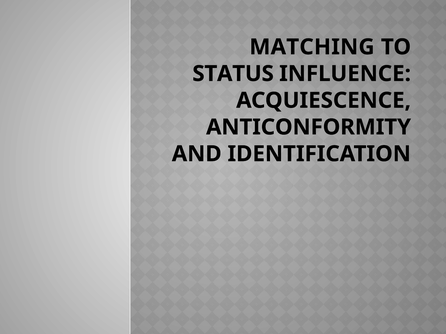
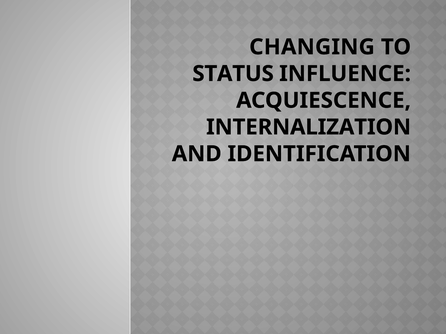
MATCHING: MATCHING -> CHANGING
ANTICONFORMITY: ANTICONFORMITY -> INTERNALIZATION
